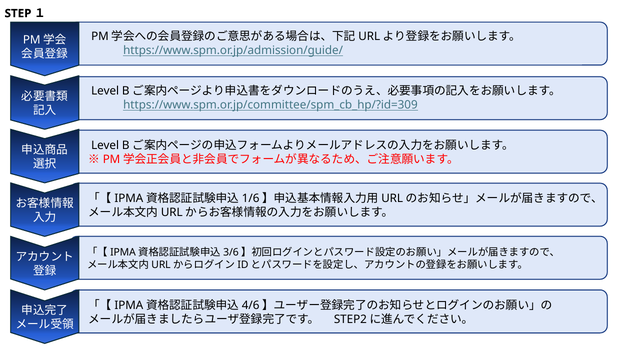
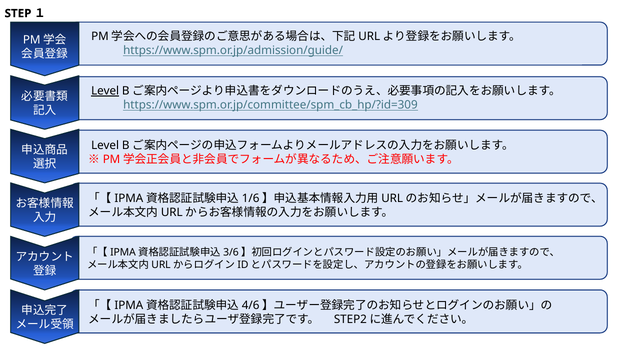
Level at (105, 91) underline: none -> present
